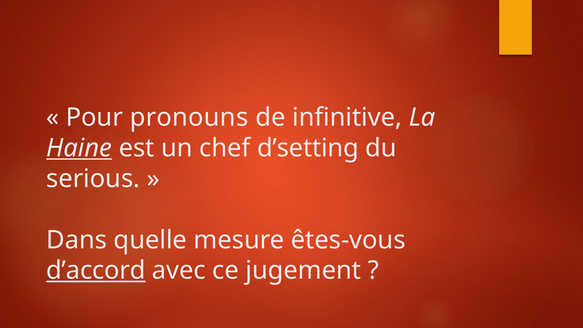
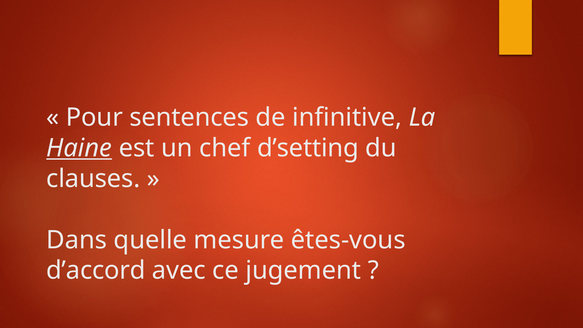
pronouns: pronouns -> sentences
serious: serious -> clauses
d’accord underline: present -> none
